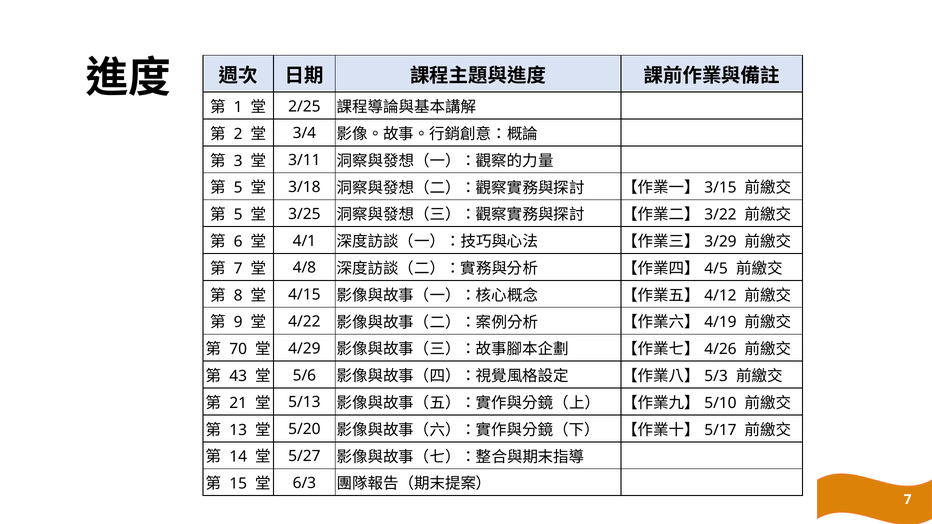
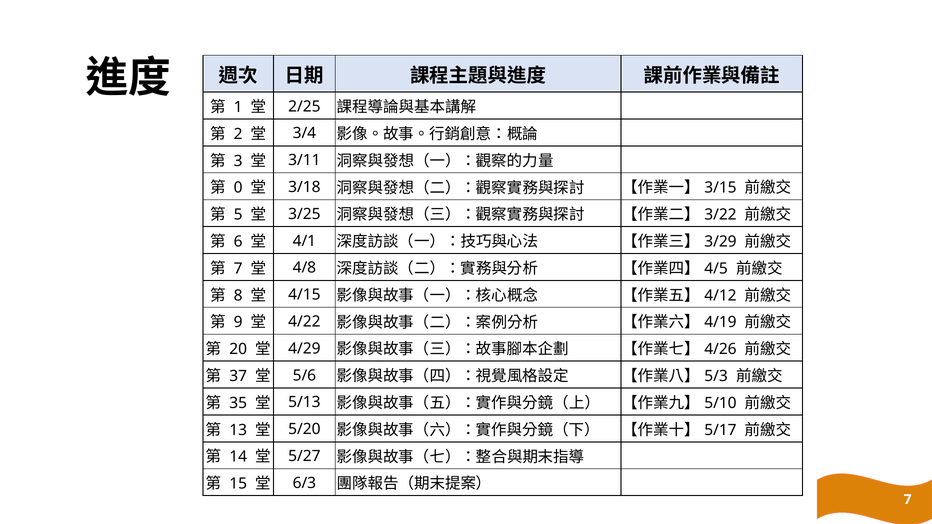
5 at (238, 188): 5 -> 0
70: 70 -> 20
43: 43 -> 37
21: 21 -> 35
